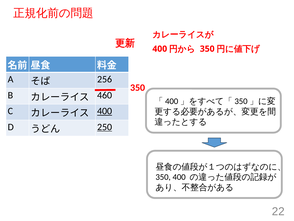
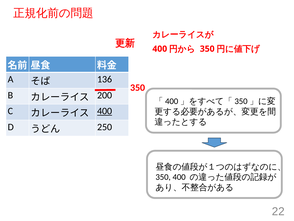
256: 256 -> 136
460: 460 -> 200
250 underline: present -> none
